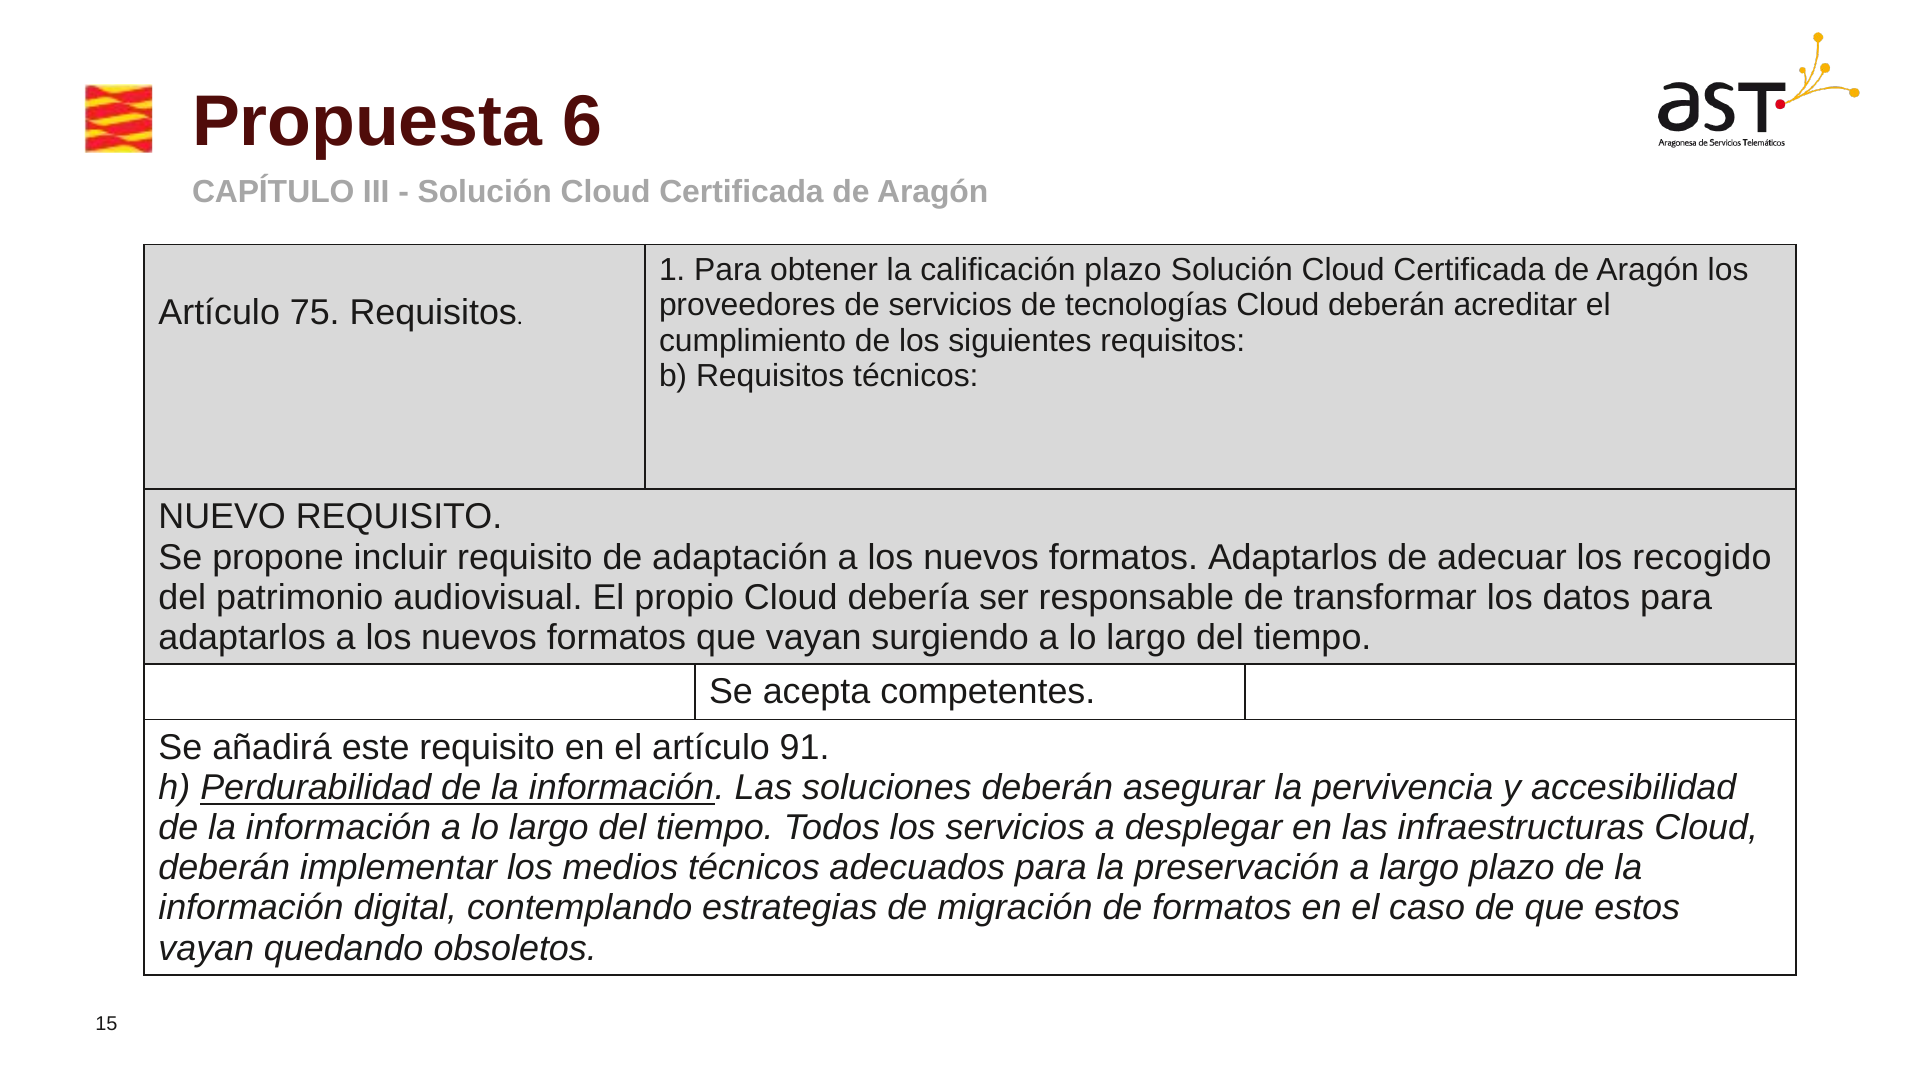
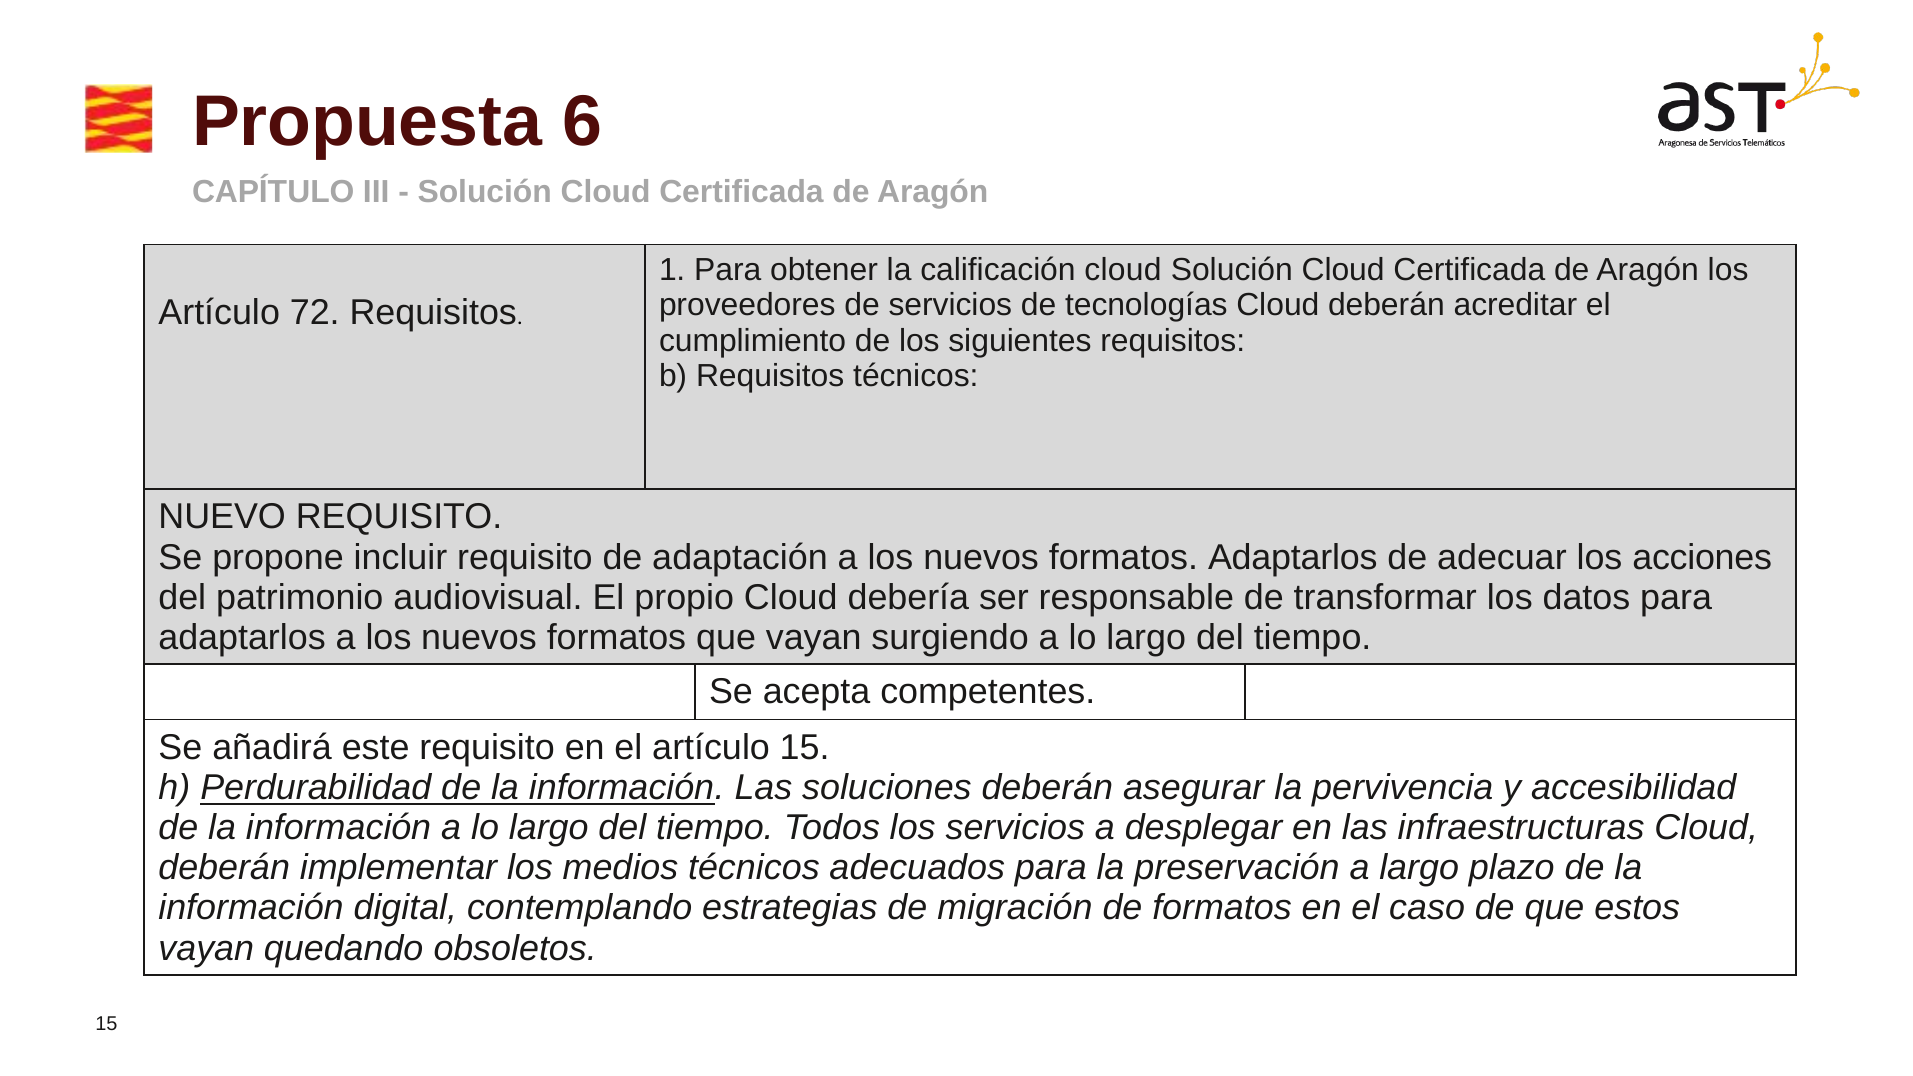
calificación plazo: plazo -> cloud
75: 75 -> 72
recogido: recogido -> acciones
artículo 91: 91 -> 15
